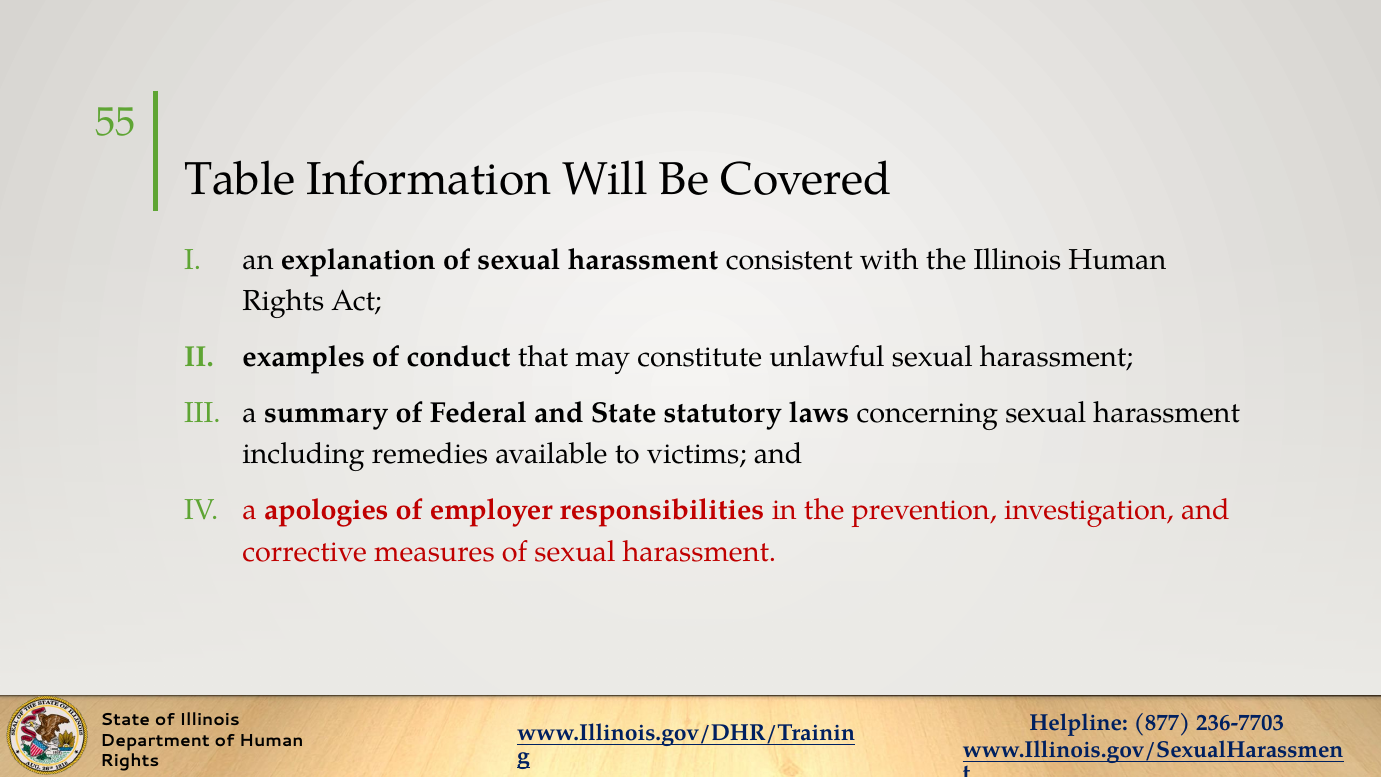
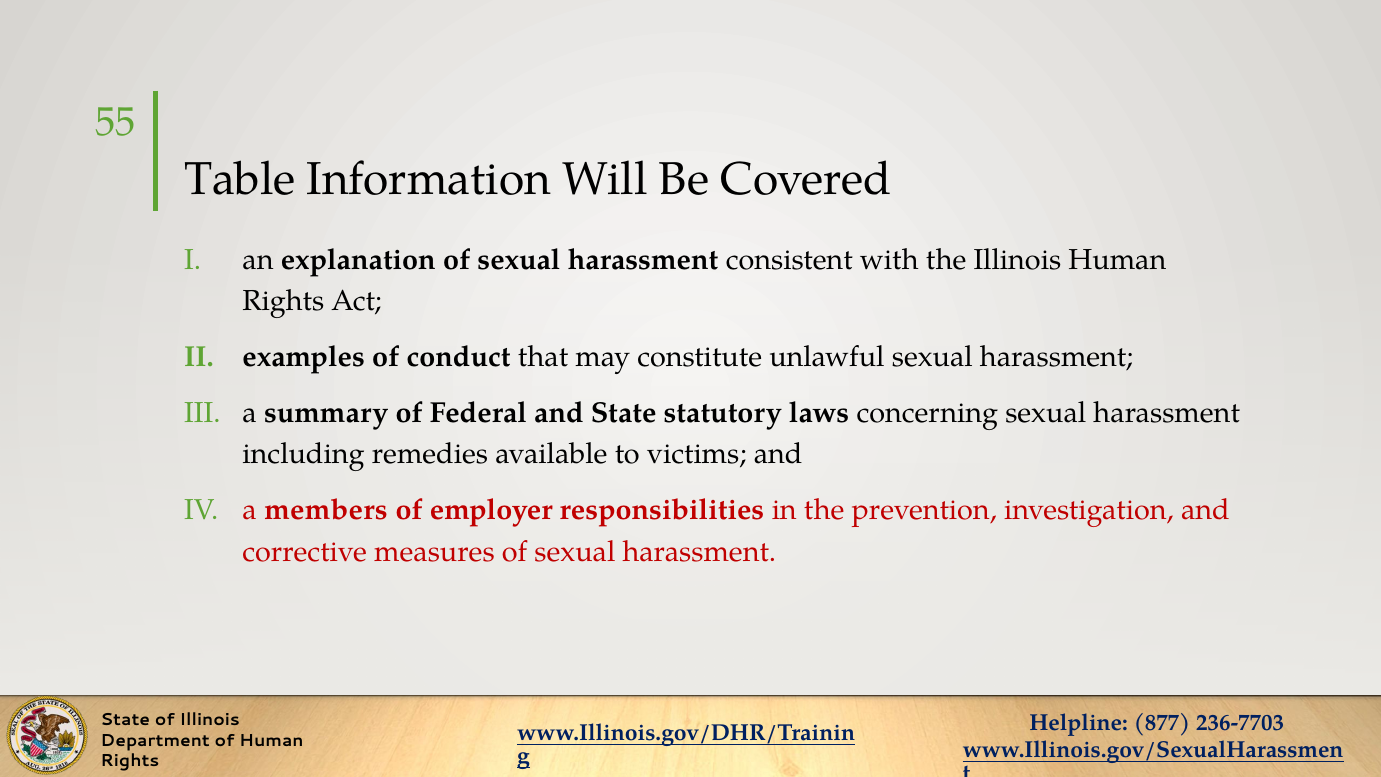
apologies: apologies -> members
